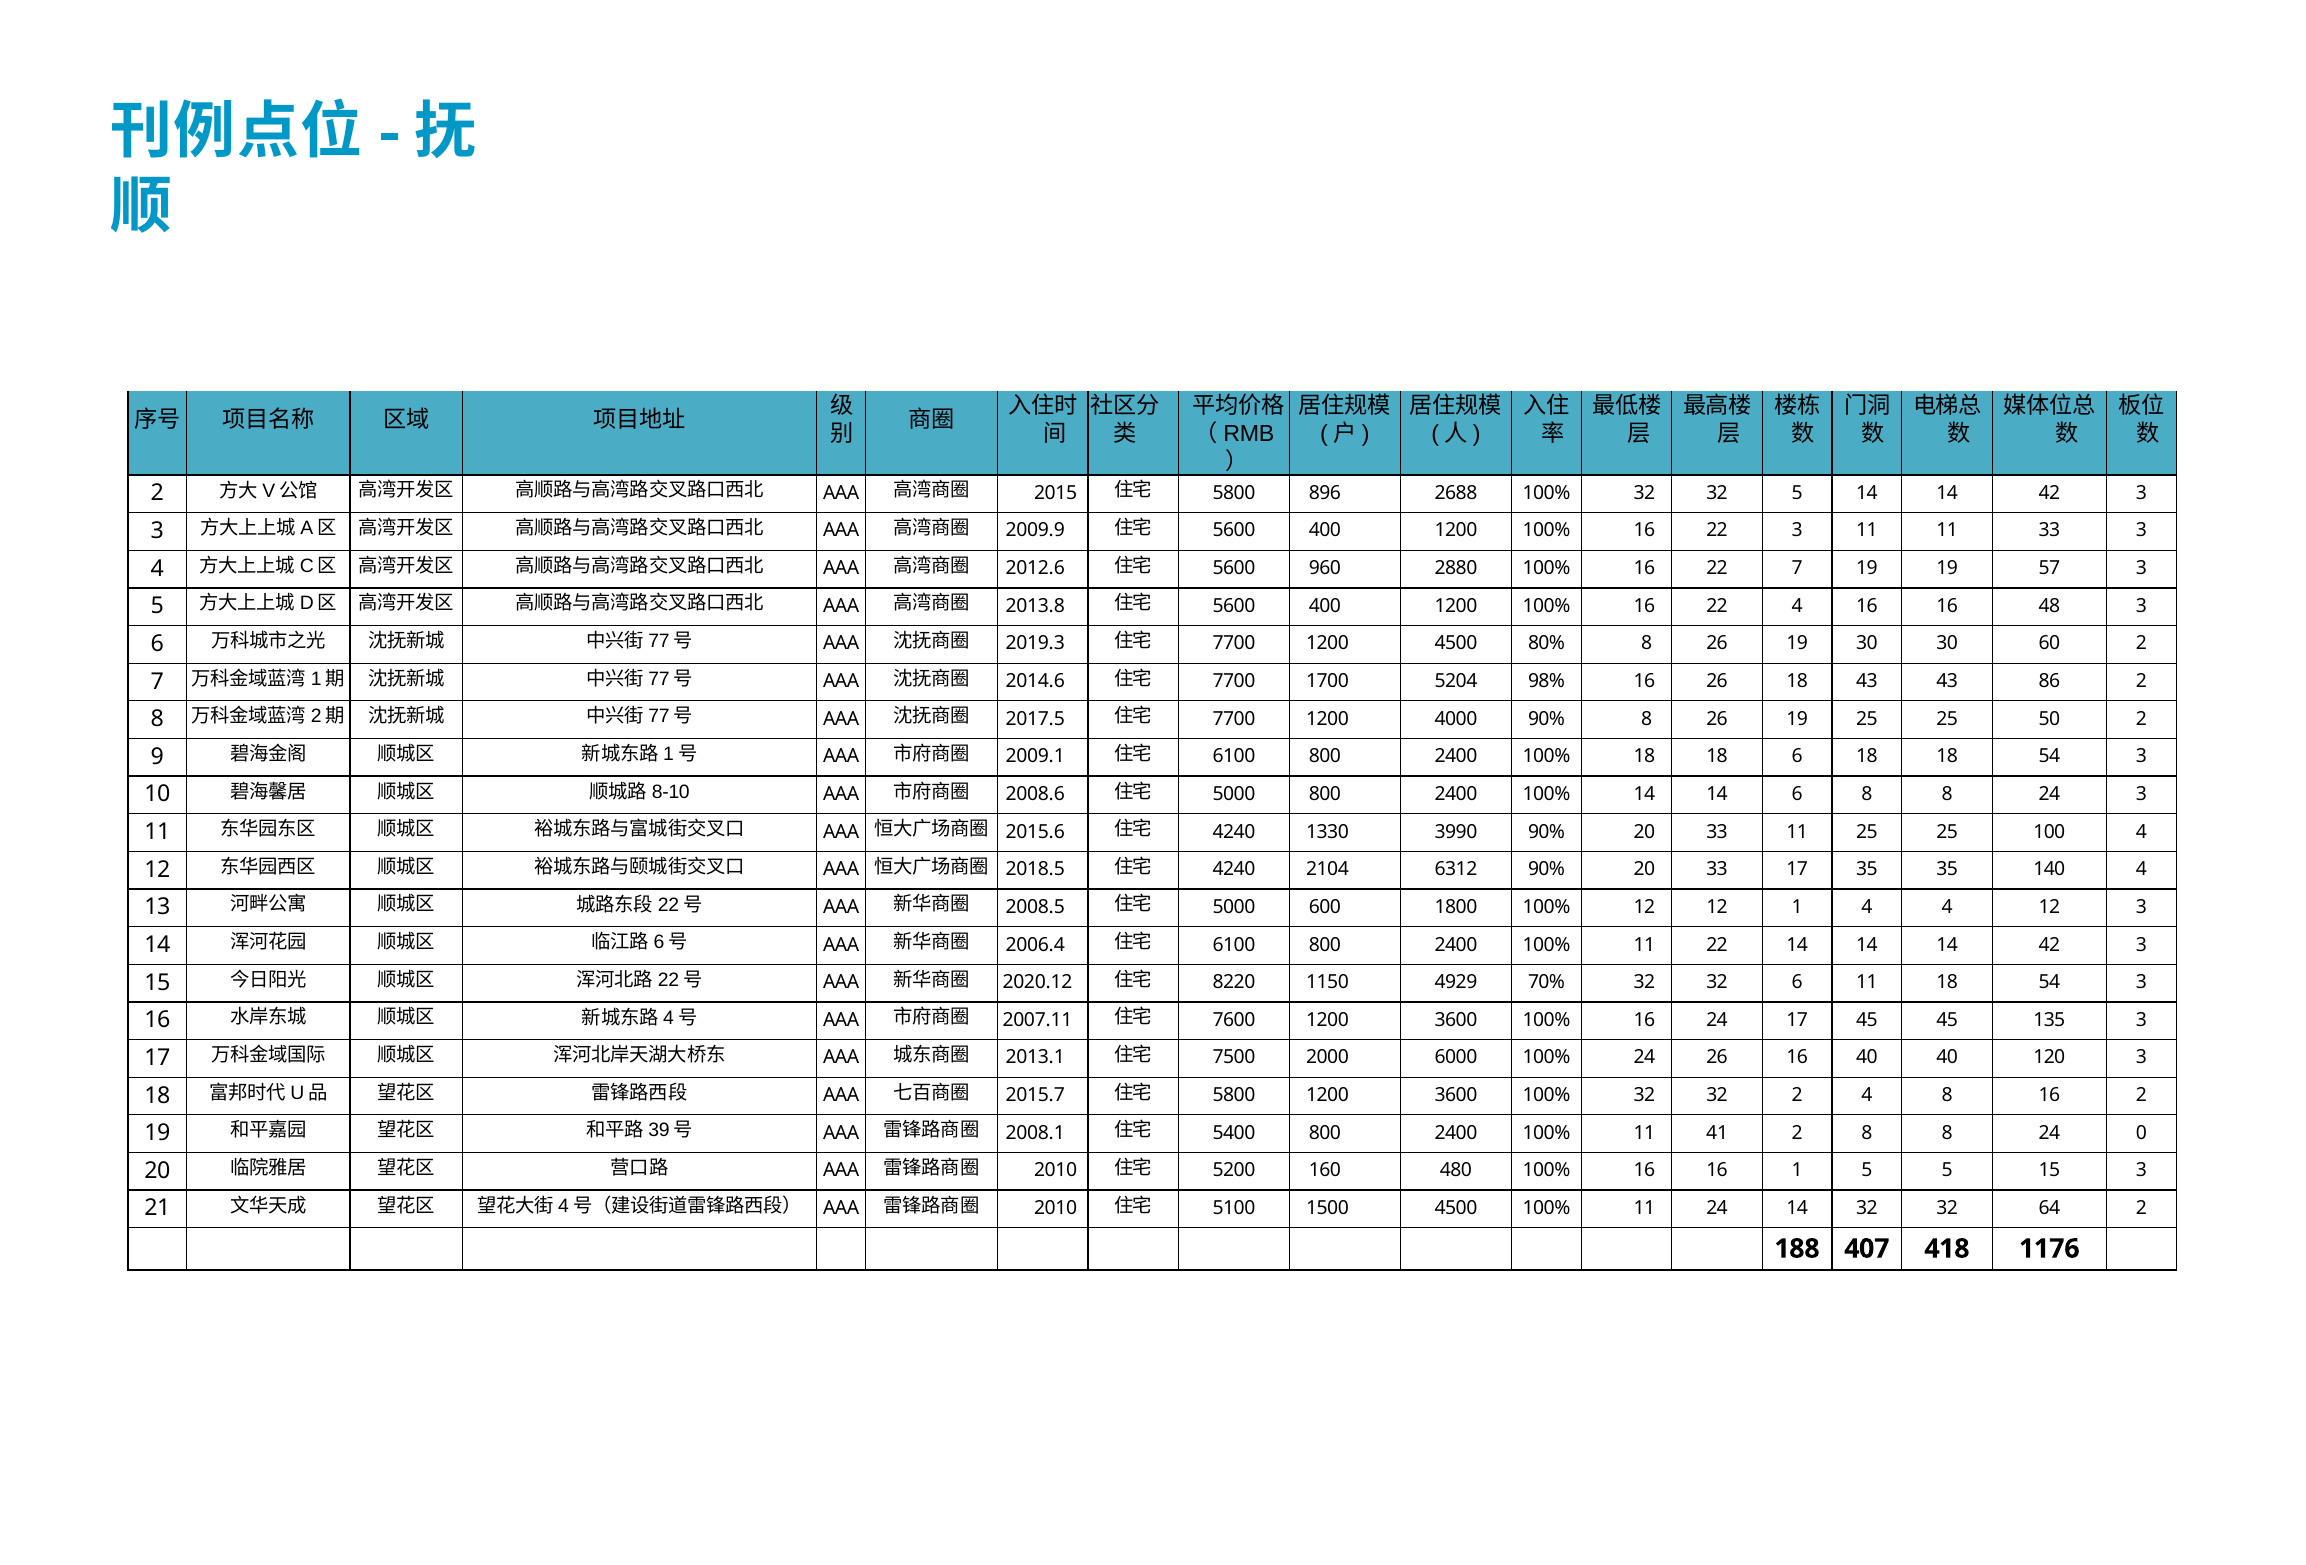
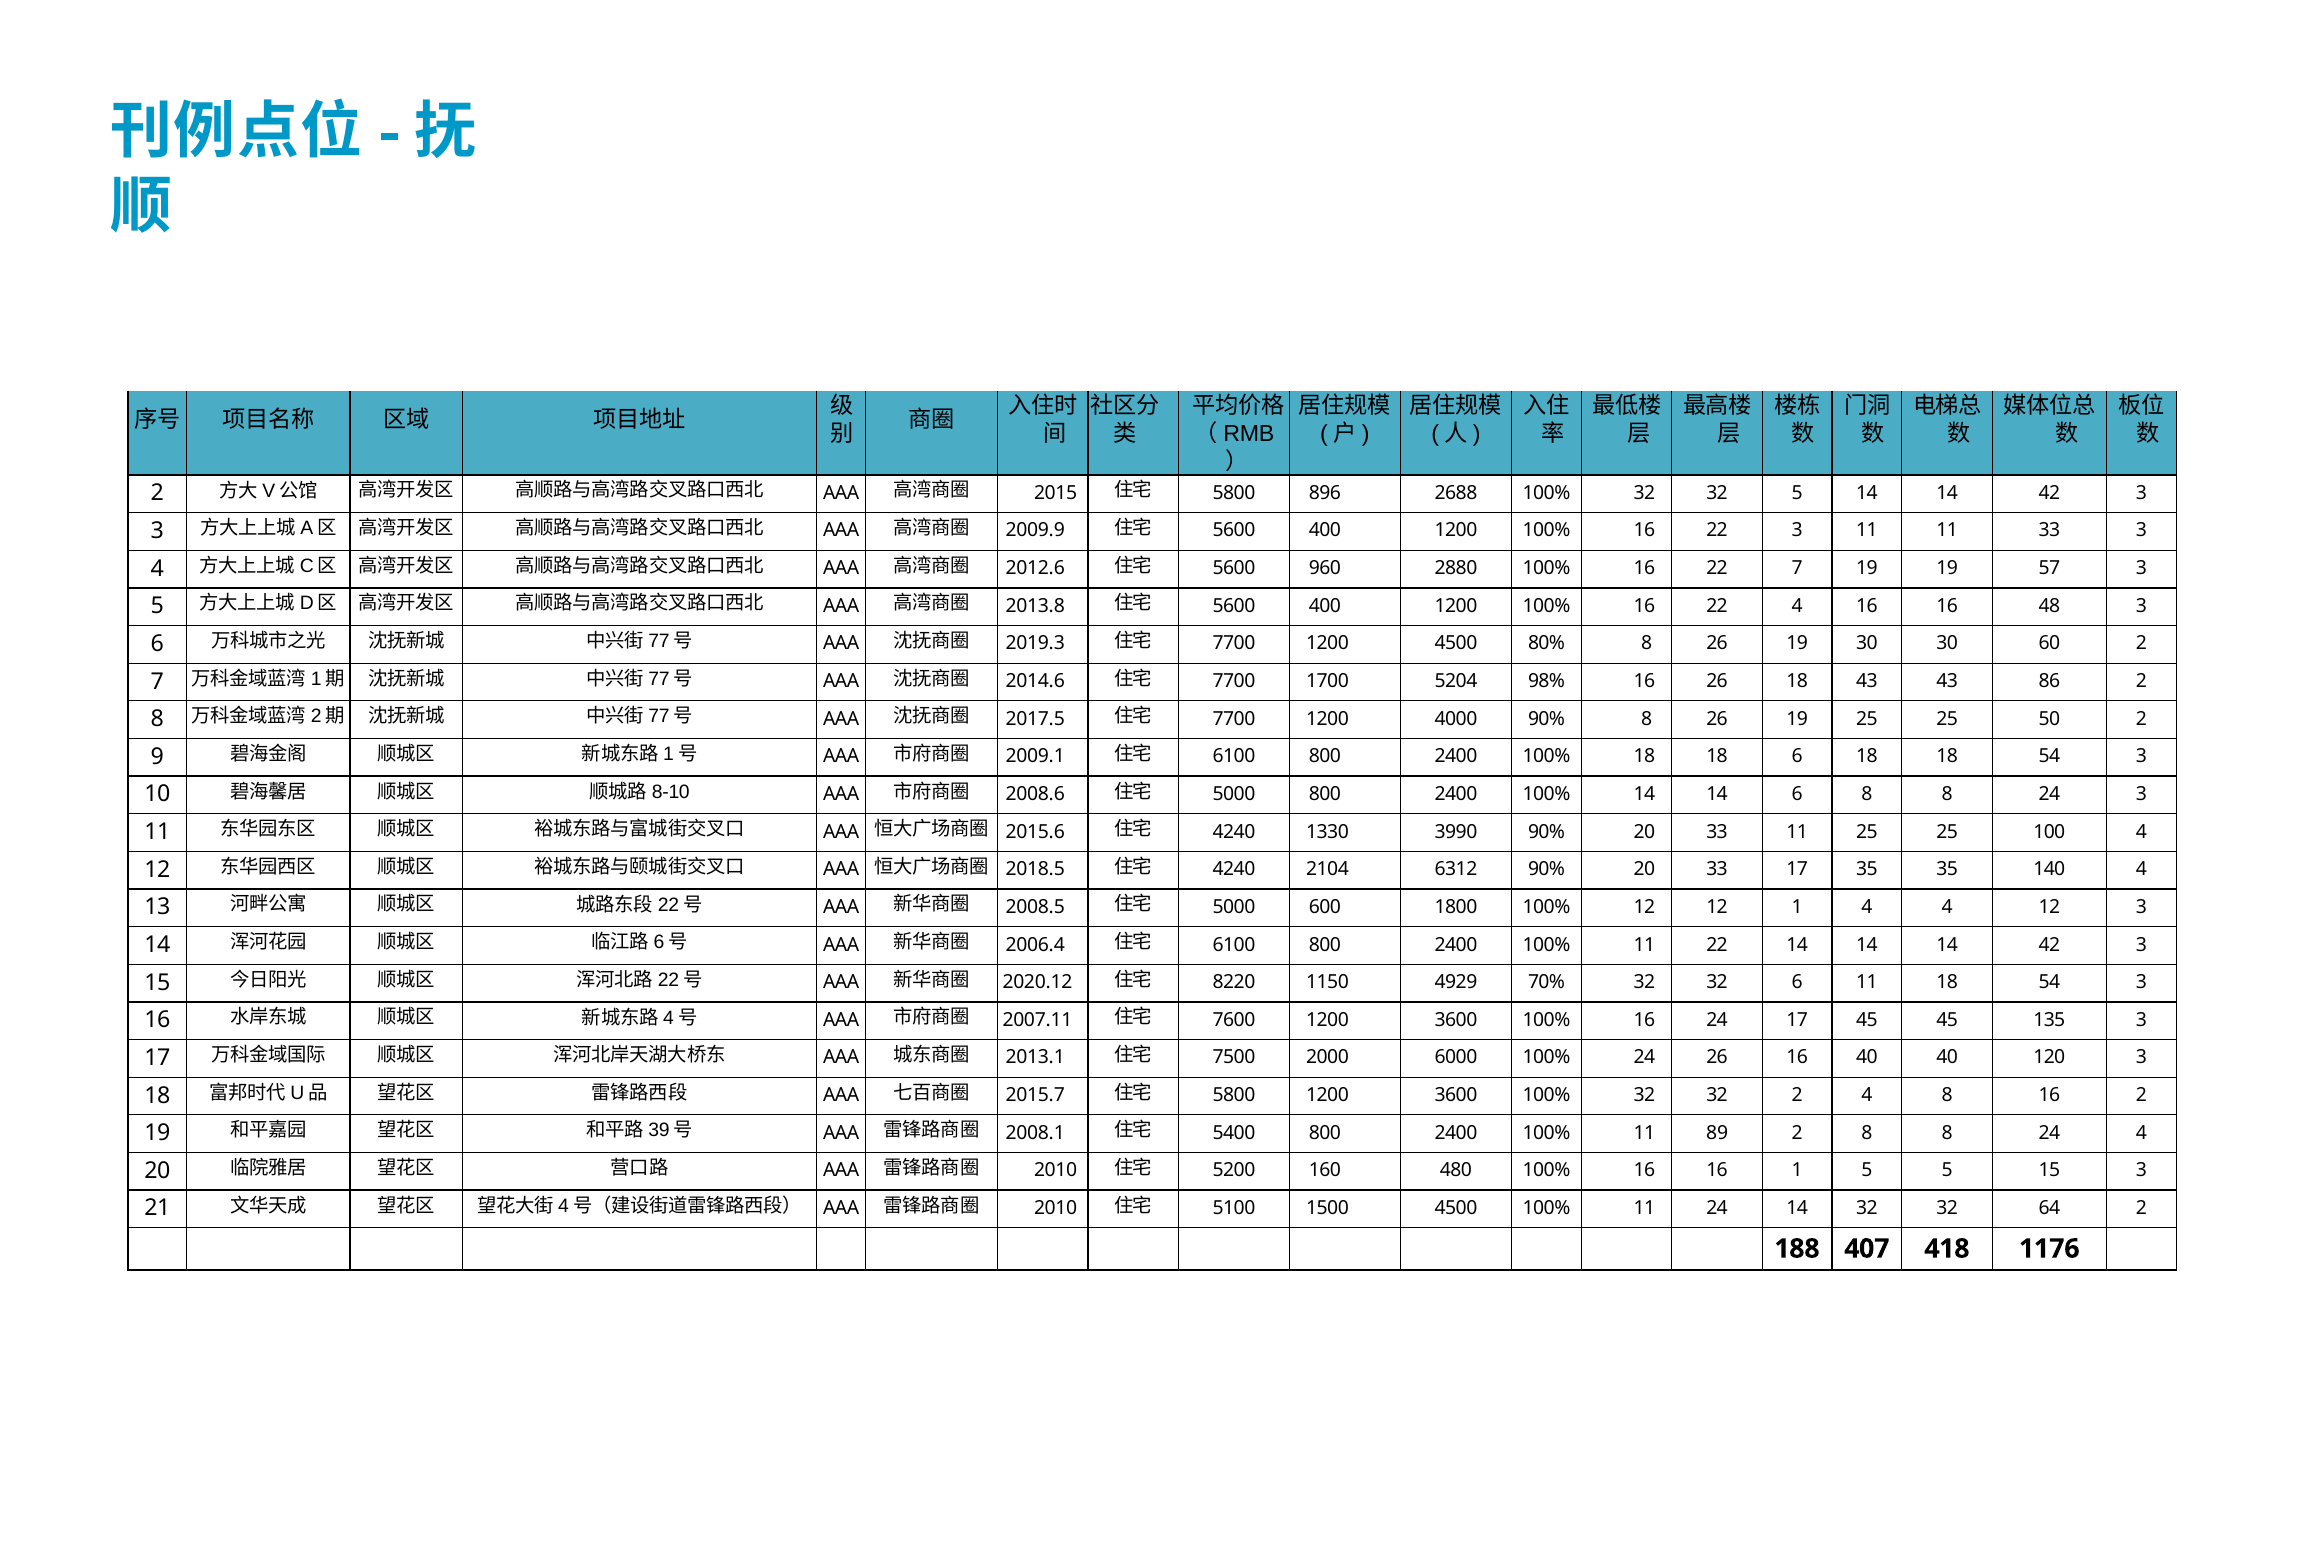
41: 41 -> 89
24 0: 0 -> 4
